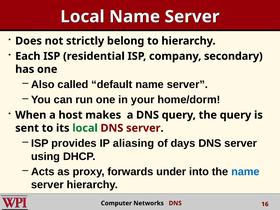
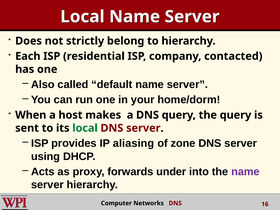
secondary: secondary -> contacted
days: days -> zone
name at (245, 172) colour: blue -> purple
